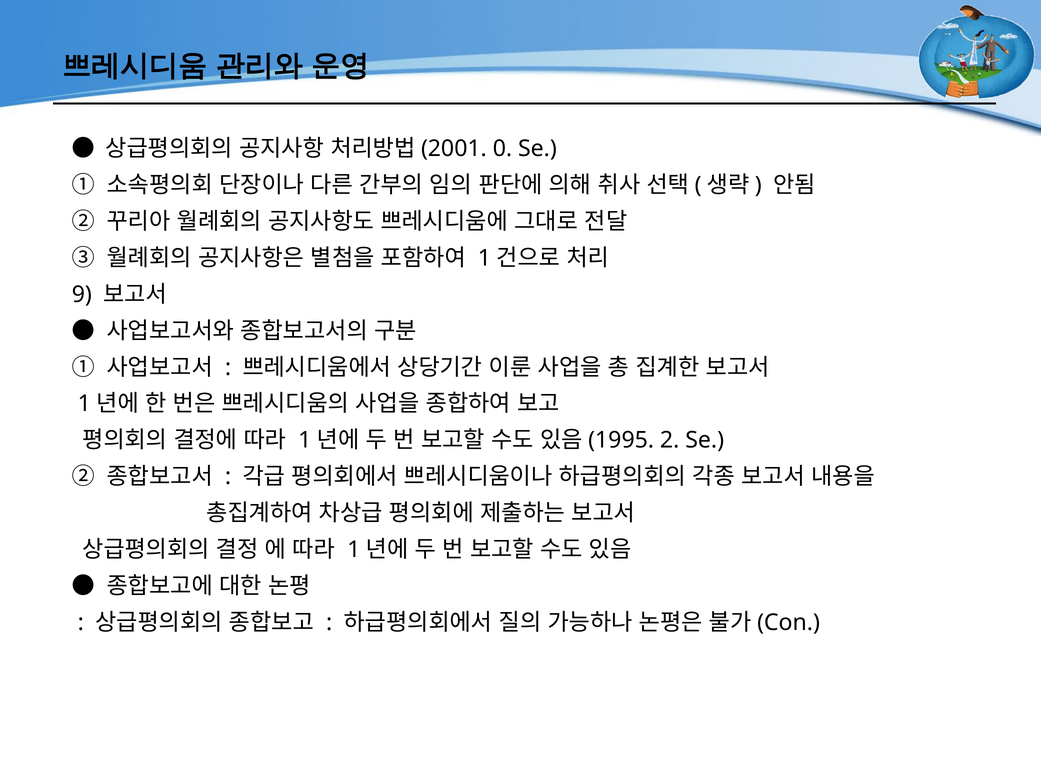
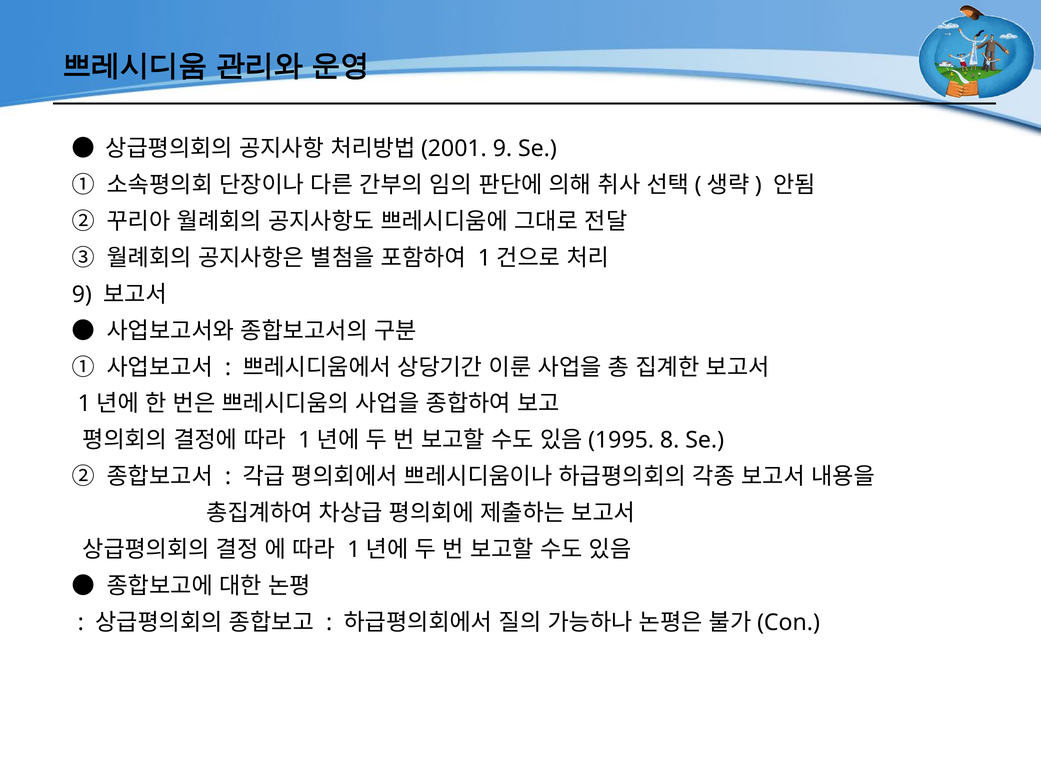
0 at (502, 149): 0 -> 9
2: 2 -> 8
